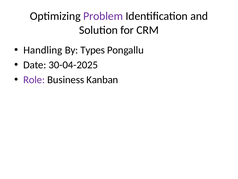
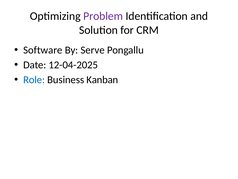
Handling: Handling -> Software
Types: Types -> Serve
30-04-2025: 30-04-2025 -> 12-04-2025
Role colour: purple -> blue
